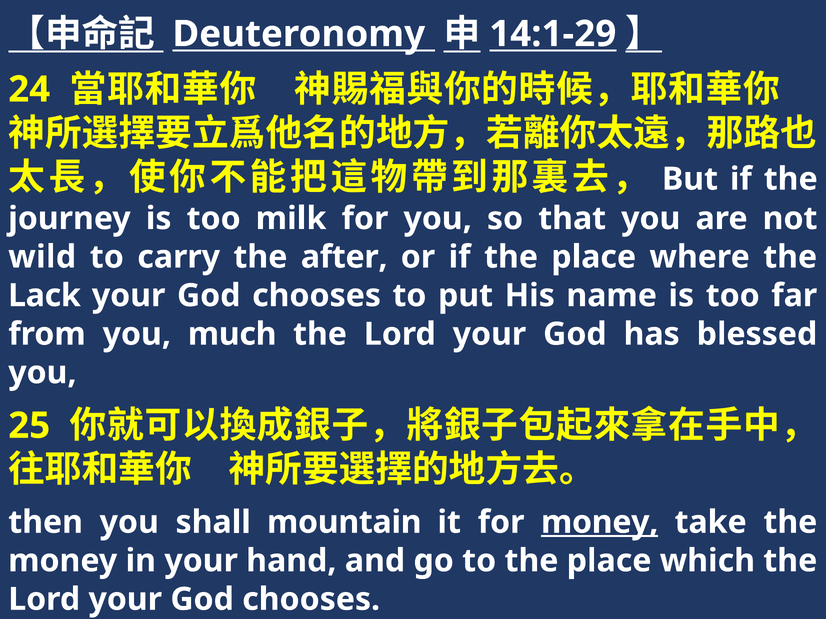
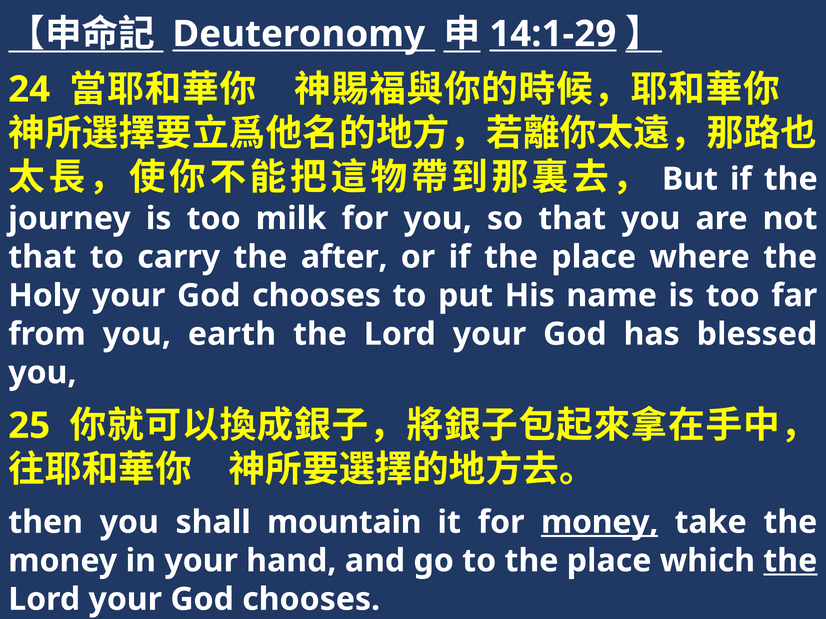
wild at (42, 257): wild -> that
Lack: Lack -> Holy
much: much -> earth
the at (790, 561) underline: none -> present
